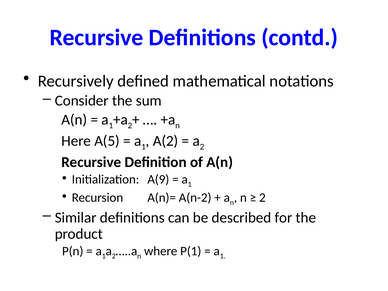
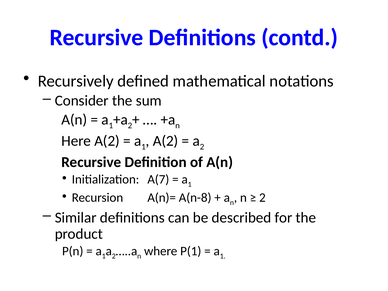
Here A(5: A(5 -> A(2
A(9: A(9 -> A(7
A(n-2: A(n-2 -> A(n-8
